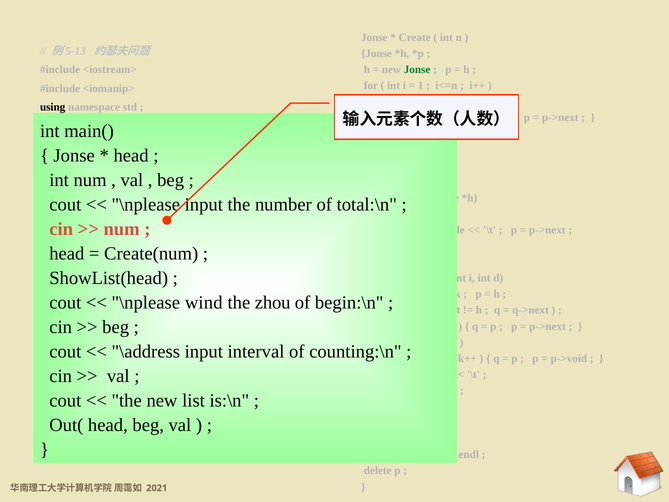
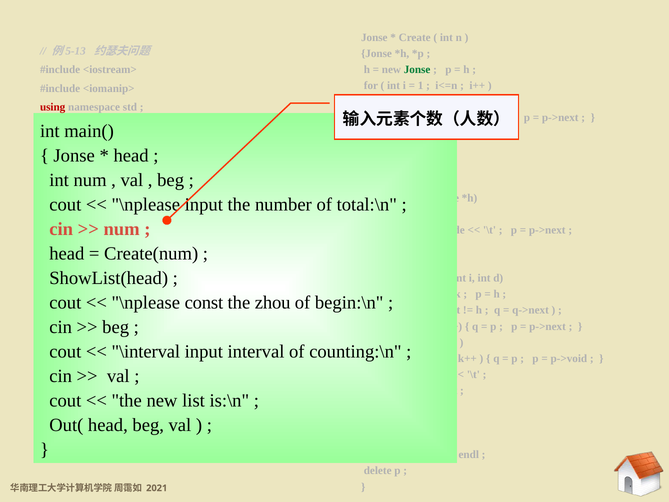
using colour: black -> red
wind: wind -> const
\address: \address -> \interval
